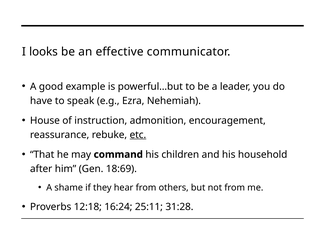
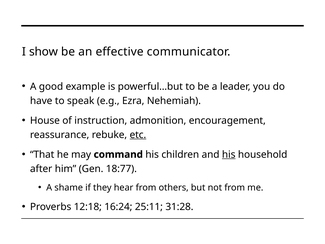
looks: looks -> show
his at (229, 154) underline: none -> present
18:69: 18:69 -> 18:77
